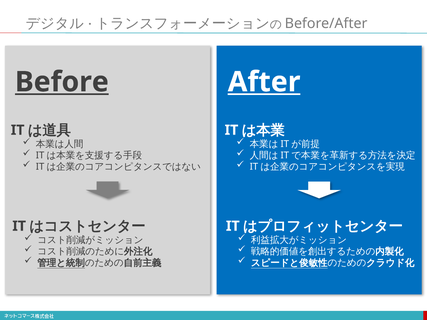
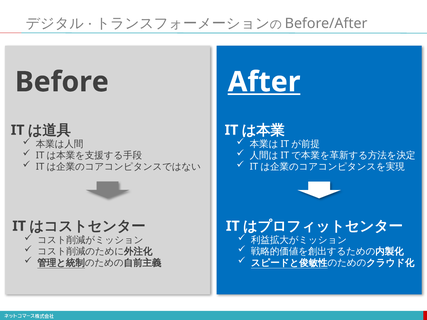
Before underline: present -> none
